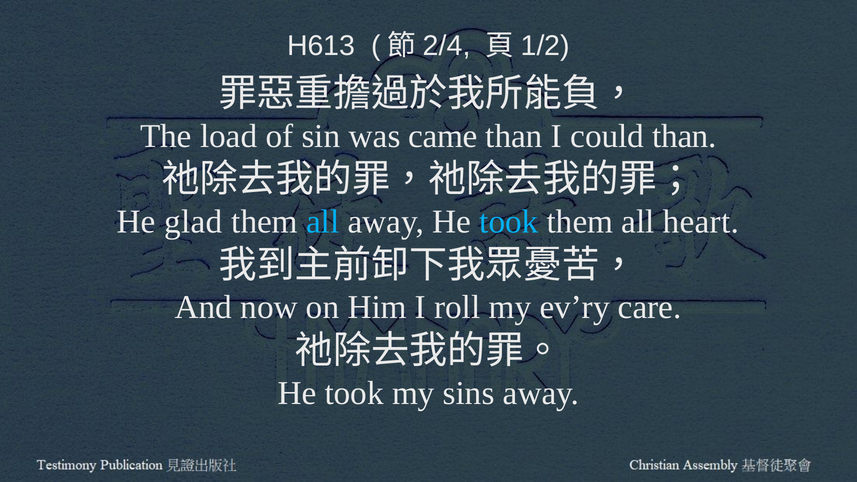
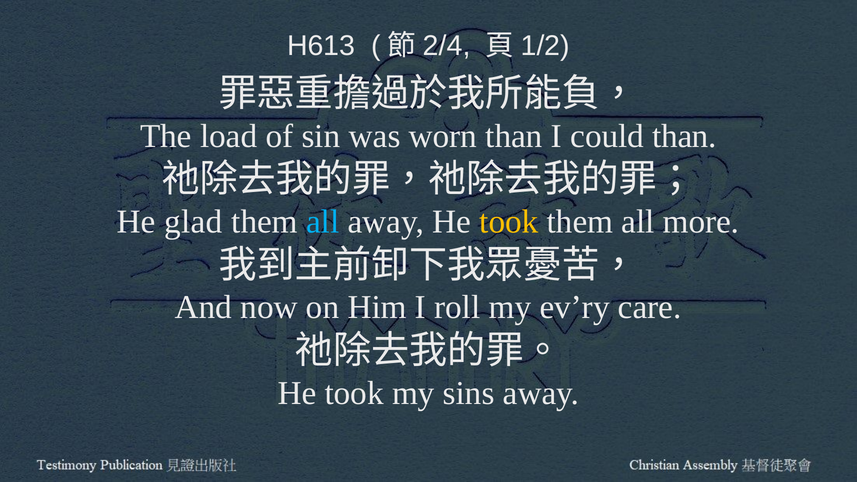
came: came -> worn
took at (509, 222) colour: light blue -> yellow
heart: heart -> more
